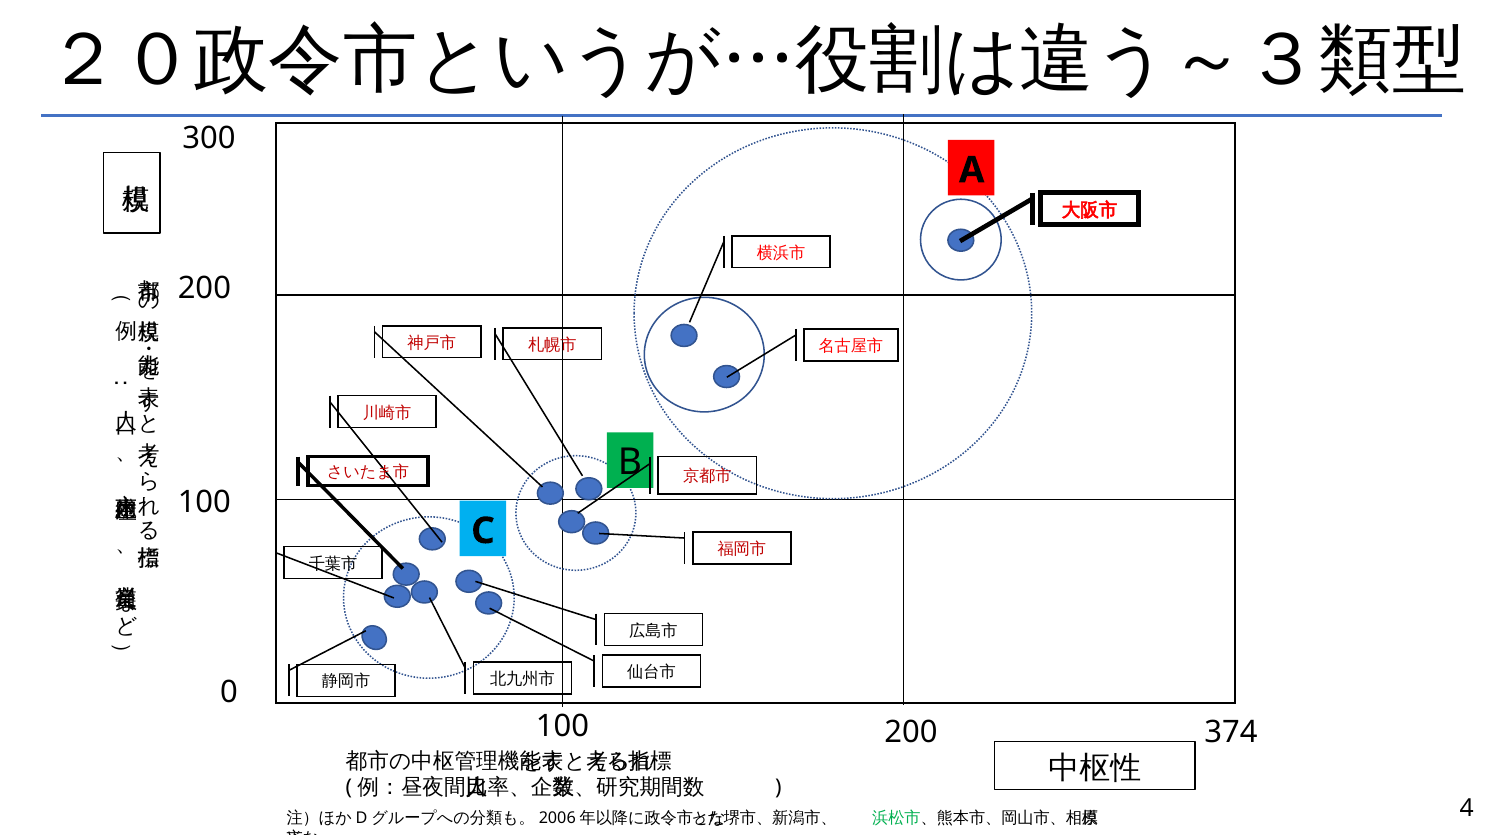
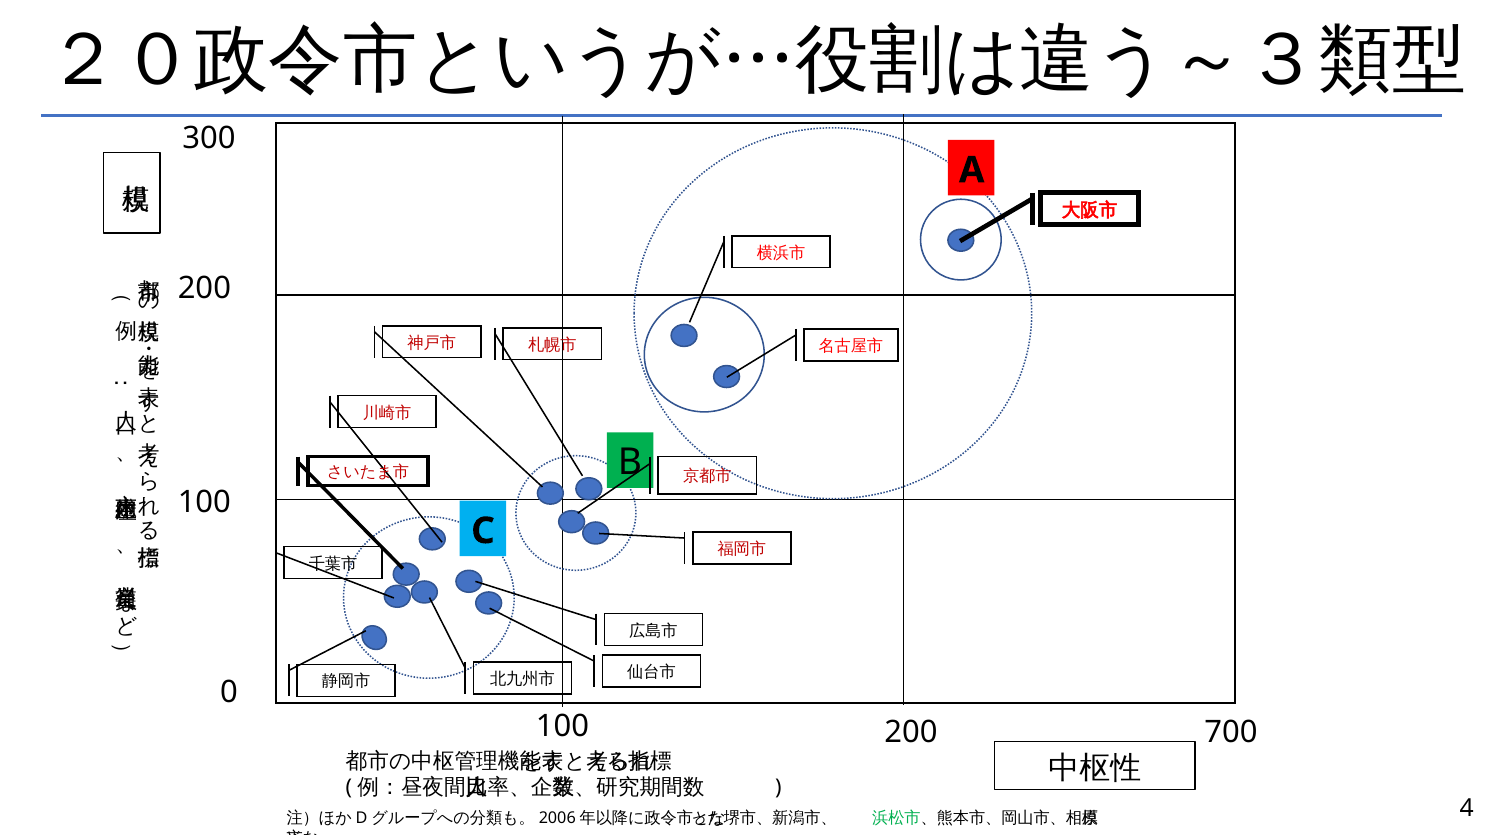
374: 374 -> 700
